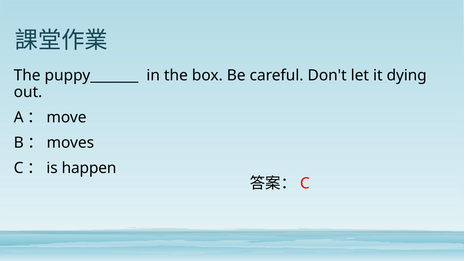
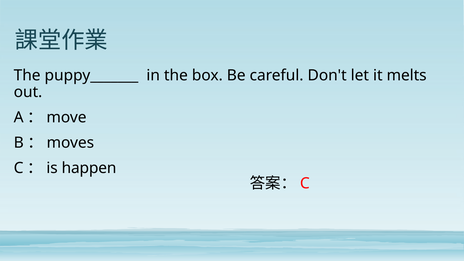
dying: dying -> melts
